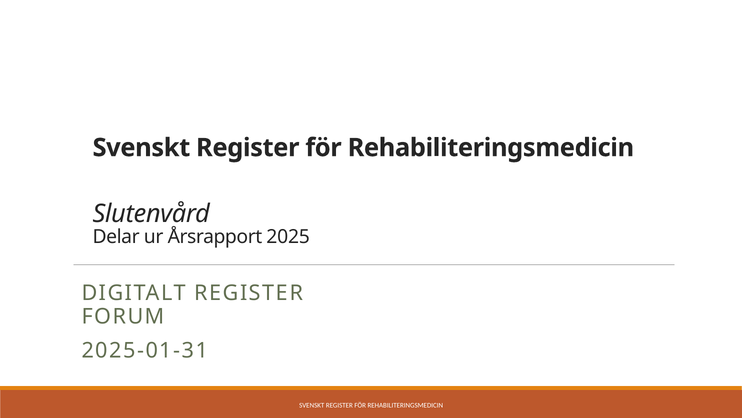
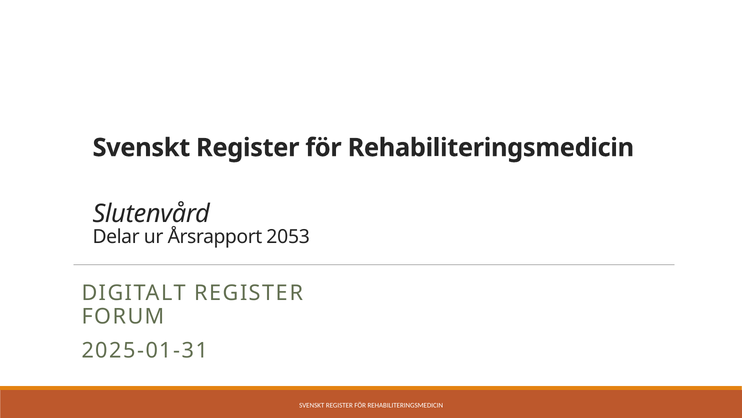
2025: 2025 -> 2053
